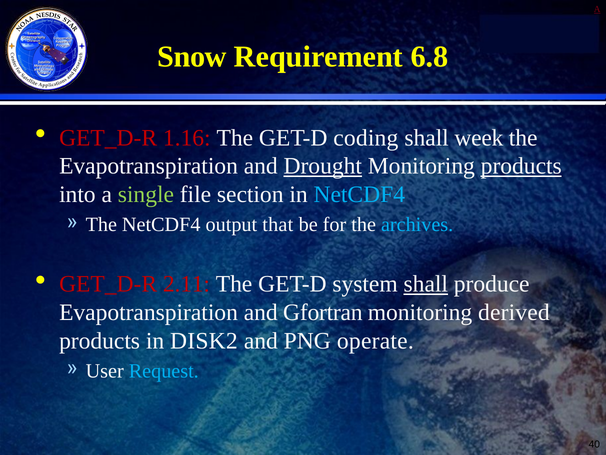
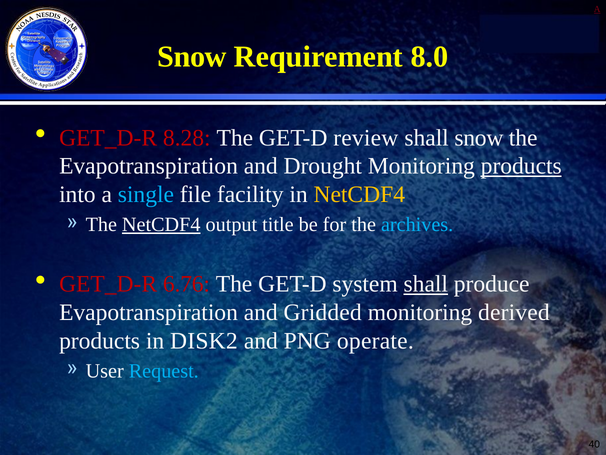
6.8: 6.8 -> 8.0
1.16: 1.16 -> 8.28
coding: coding -> review
shall week: week -> snow
Drought underline: present -> none
single colour: light green -> light blue
section: section -> facility
NetCDF4 at (359, 194) colour: light blue -> yellow
NetCDF4 at (161, 224) underline: none -> present
that: that -> title
2.11: 2.11 -> 6.76
Gfortran: Gfortran -> Gridded
